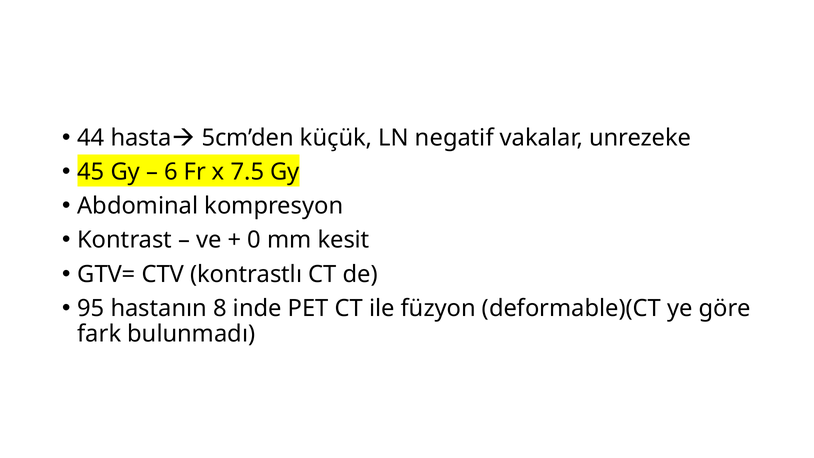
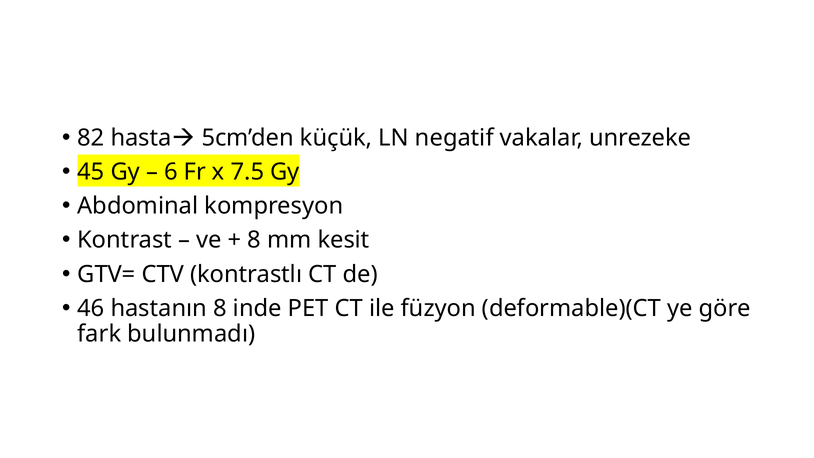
44: 44 -> 82
0 at (254, 240): 0 -> 8
95: 95 -> 46
